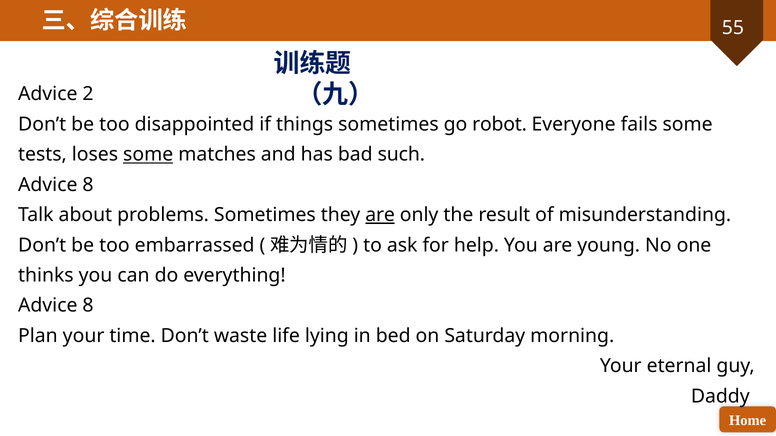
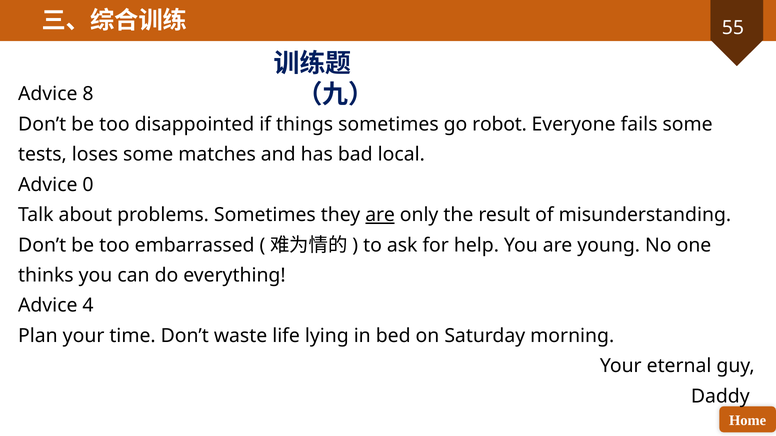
2: 2 -> 8
some at (148, 155) underline: present -> none
such: such -> local
8 at (88, 185): 8 -> 0
8 at (88, 306): 8 -> 4
